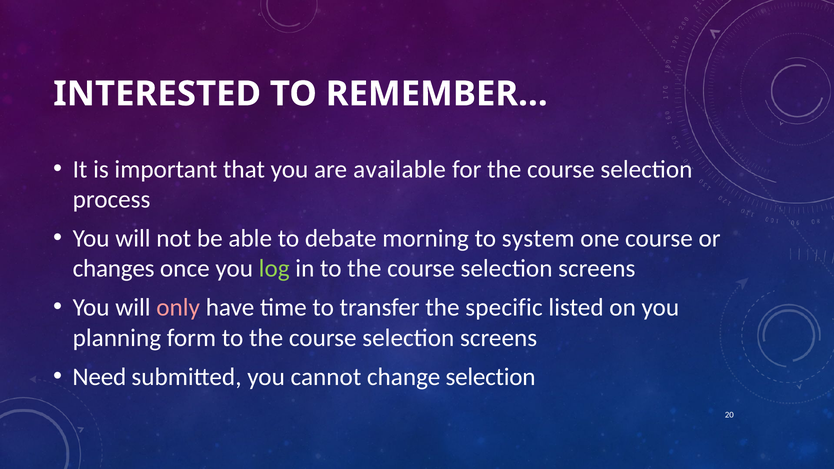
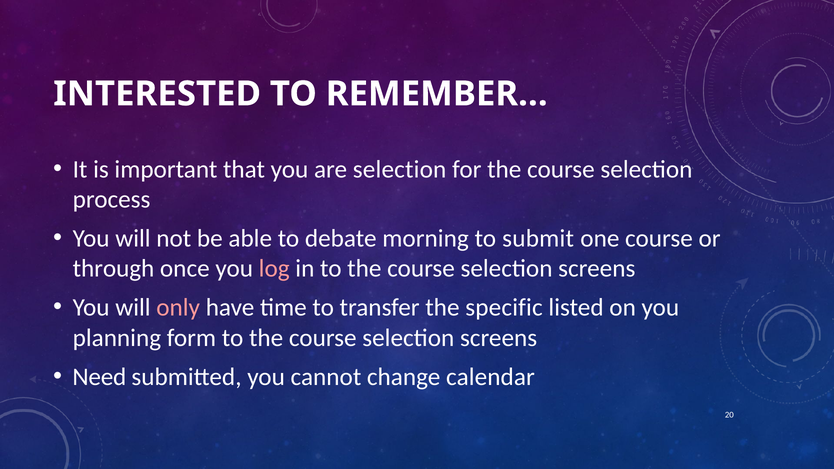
are available: available -> selection
system: system -> submit
changes: changes -> through
log colour: light green -> pink
change selection: selection -> calendar
